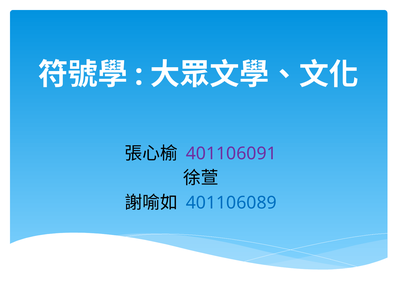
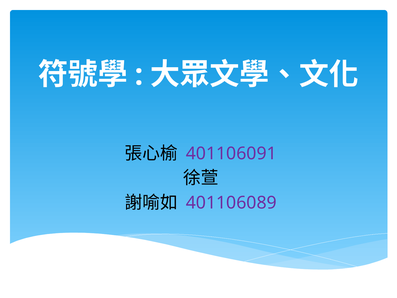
401106089 colour: blue -> purple
